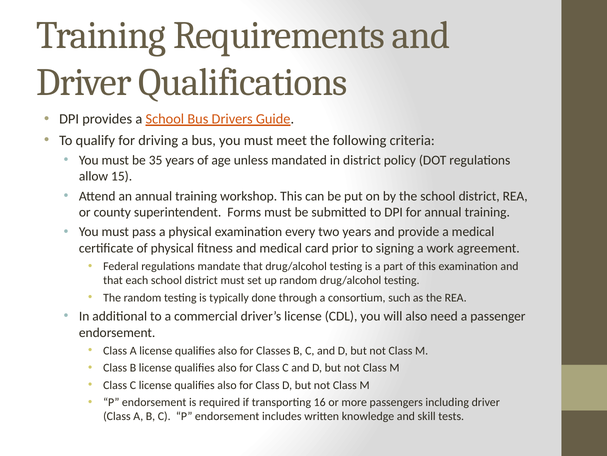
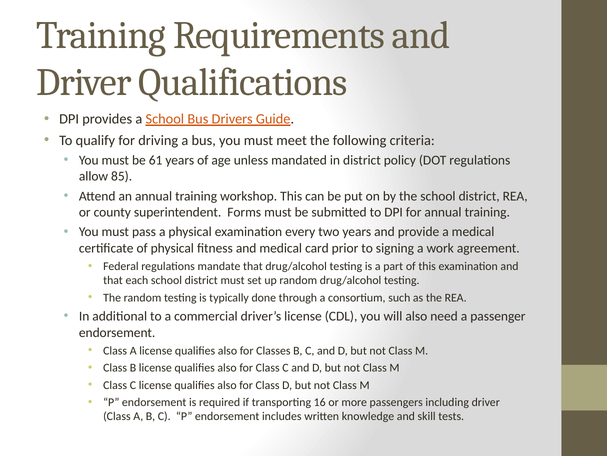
35: 35 -> 61
15: 15 -> 85
